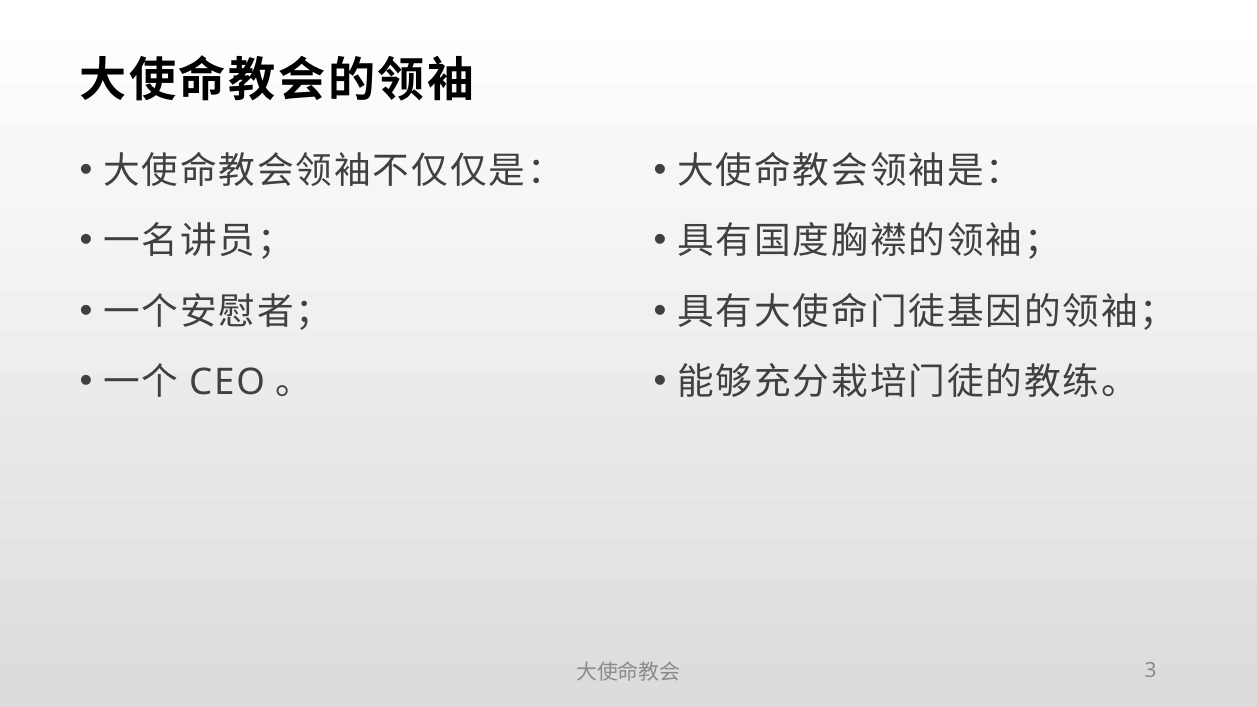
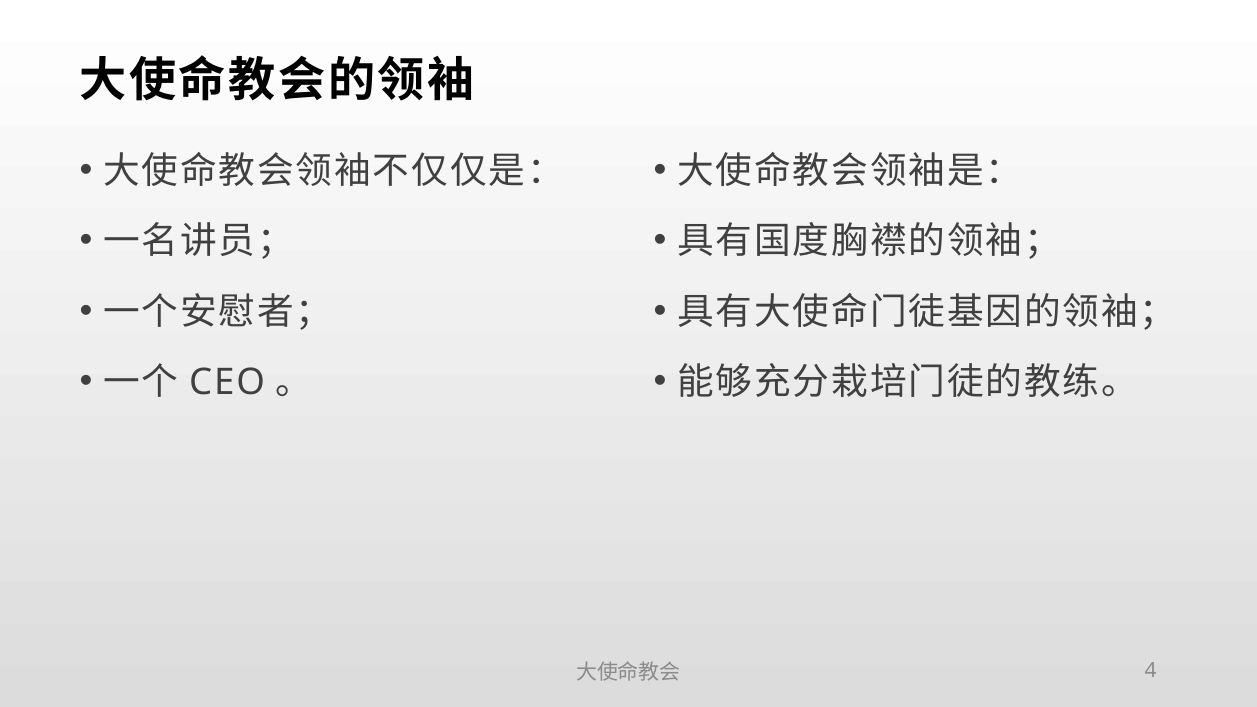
3: 3 -> 4
